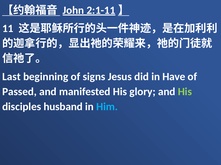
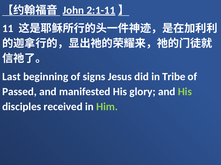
Have: Have -> Tribe
husband: husband -> received
Him colour: light blue -> light green
